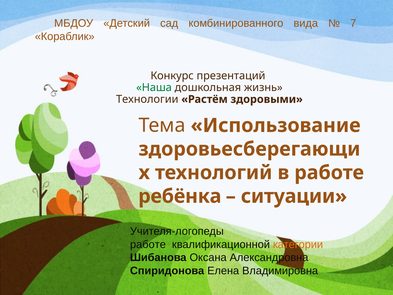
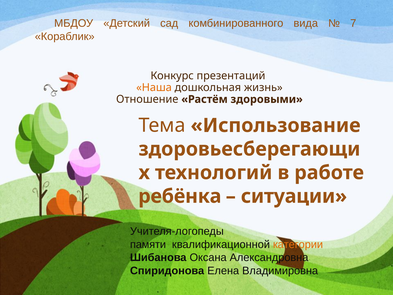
Наша colour: green -> orange
Технологии: Технологии -> Отношение
работе at (148, 244): работе -> памяти
